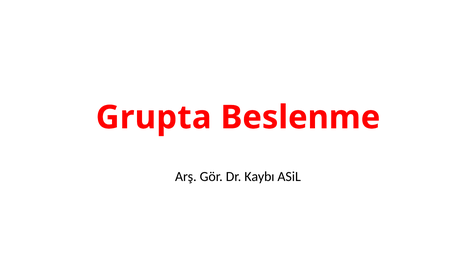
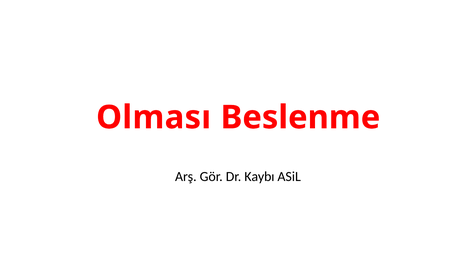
Grupta: Grupta -> Olması
